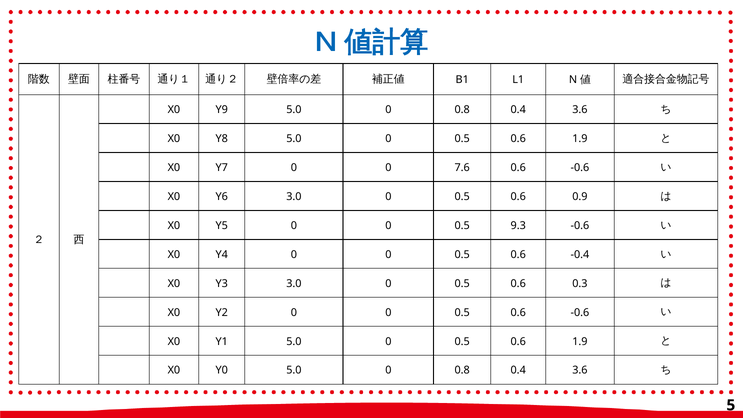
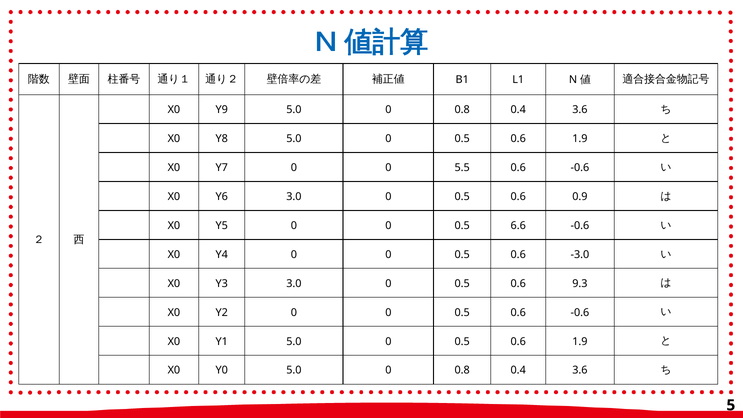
7.6: 7.6 -> 5.5
9.3: 9.3 -> 6.6
-0.4: -0.4 -> -3.0
0.3: 0.3 -> 9.3
